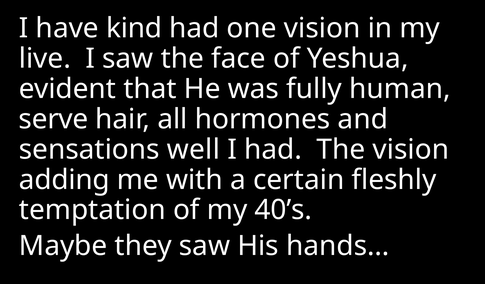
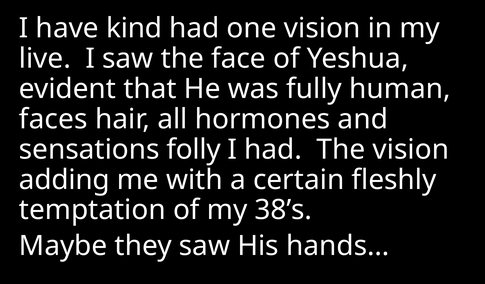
serve: serve -> faces
well: well -> folly
40’s: 40’s -> 38’s
